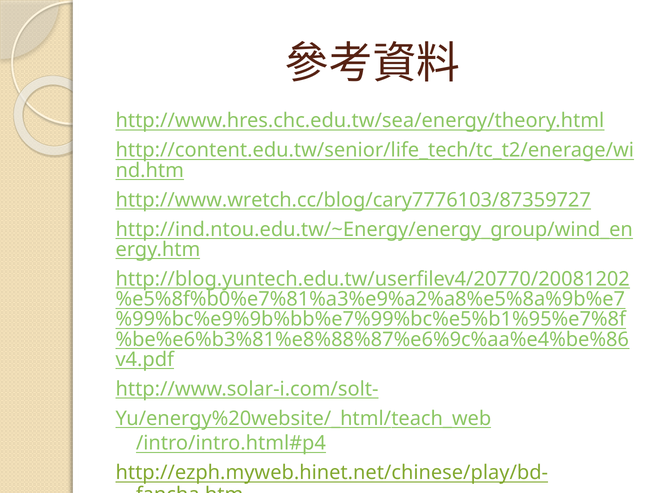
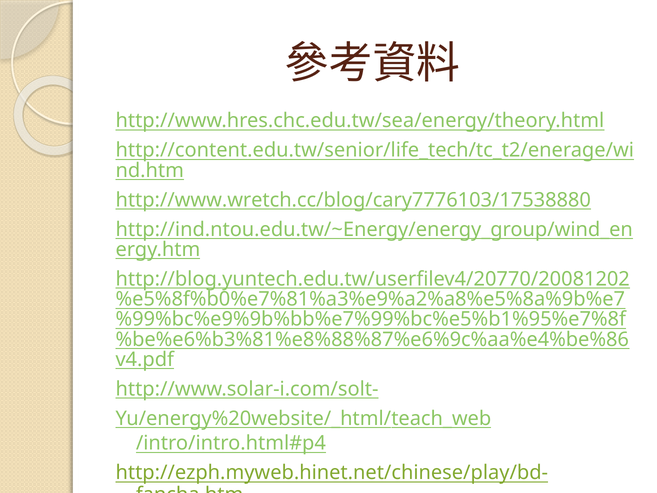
http://www.wretch.cc/blog/cary7776103/87359727: http://www.wretch.cc/blog/cary7776103/87359727 -> http://www.wretch.cc/blog/cary7776103/17538880
